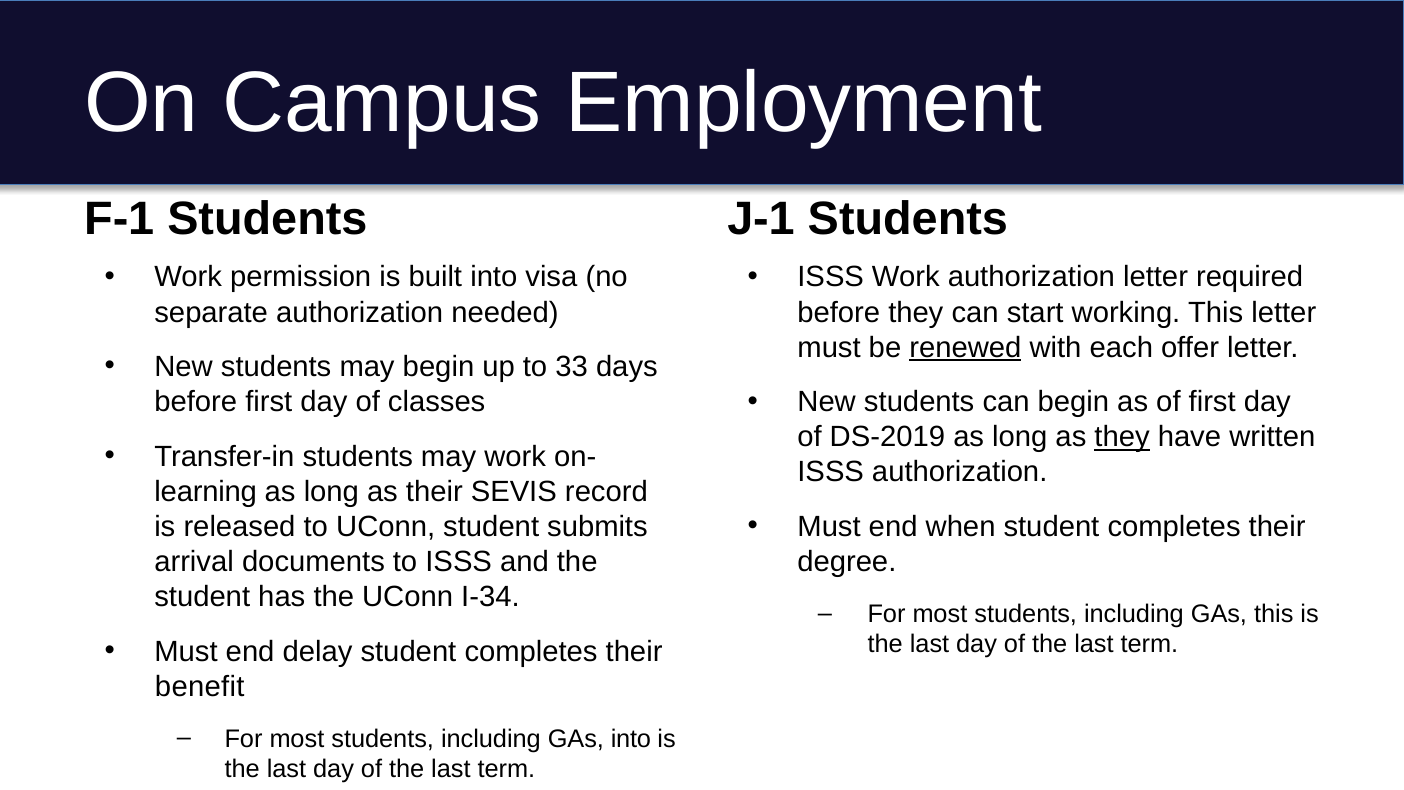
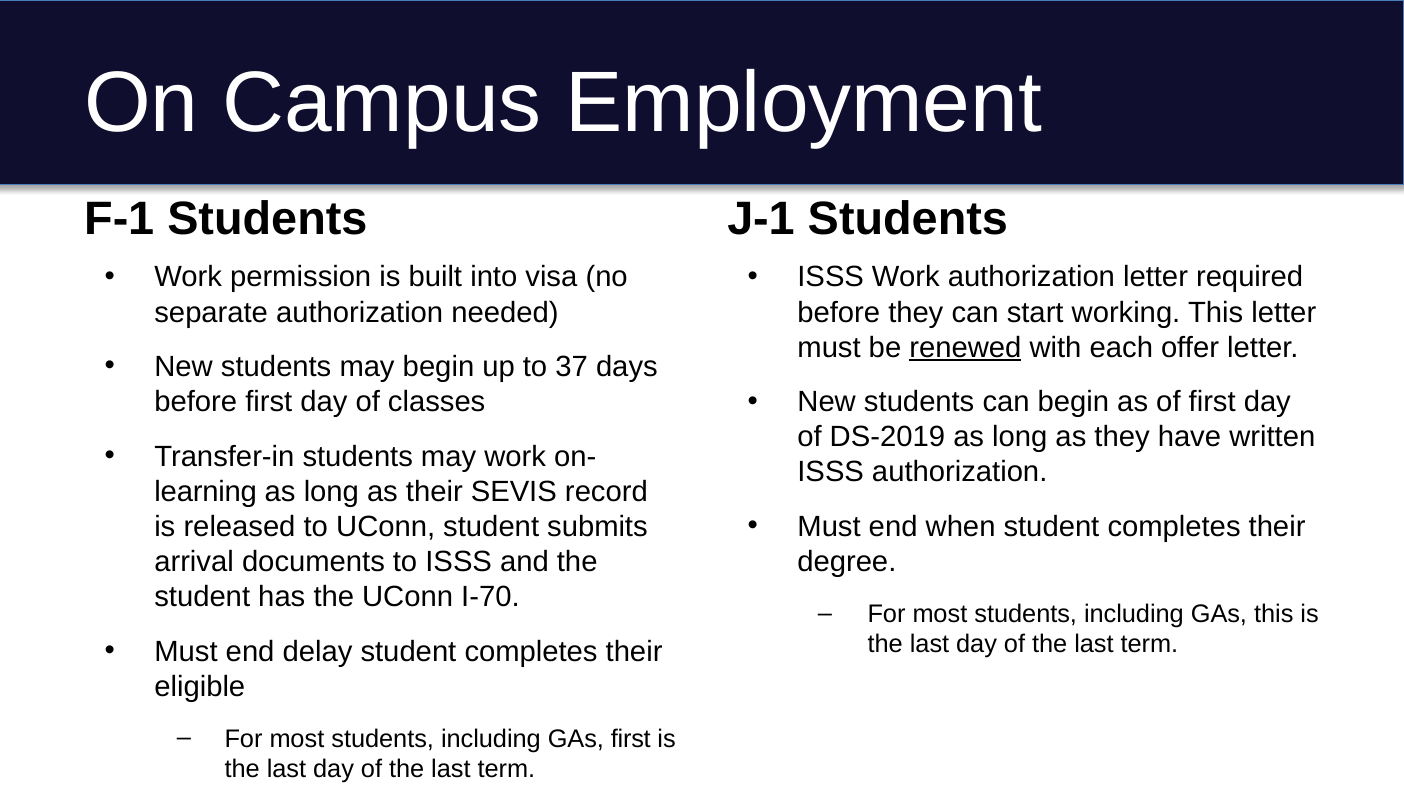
33: 33 -> 37
they at (1122, 437) underline: present -> none
I-34: I-34 -> I-70
benefit: benefit -> eligible
GAs into: into -> first
